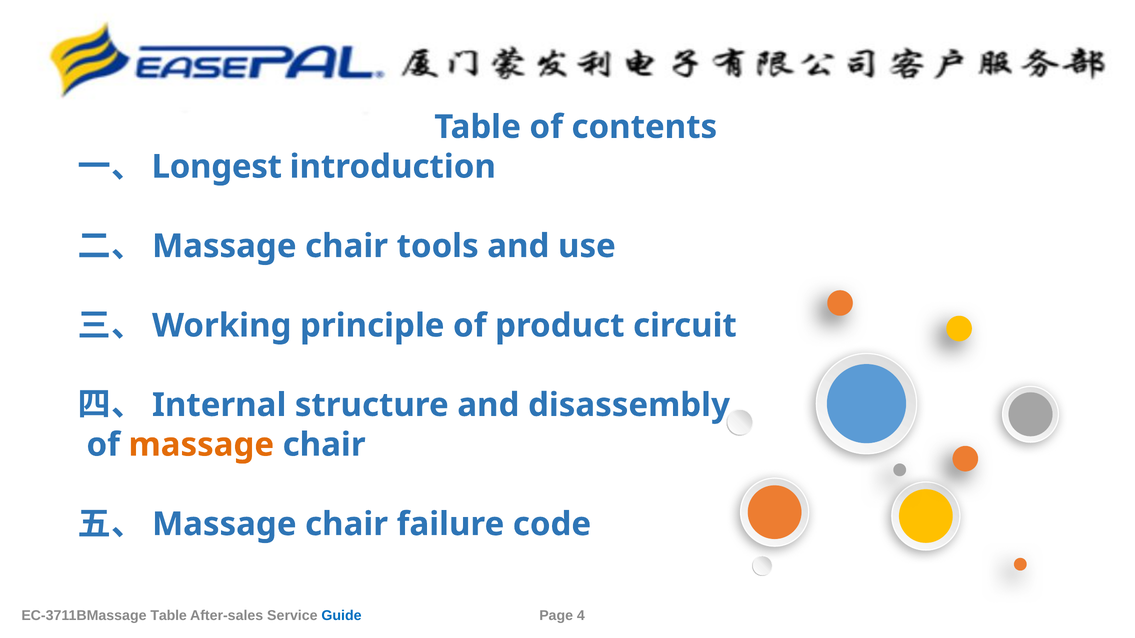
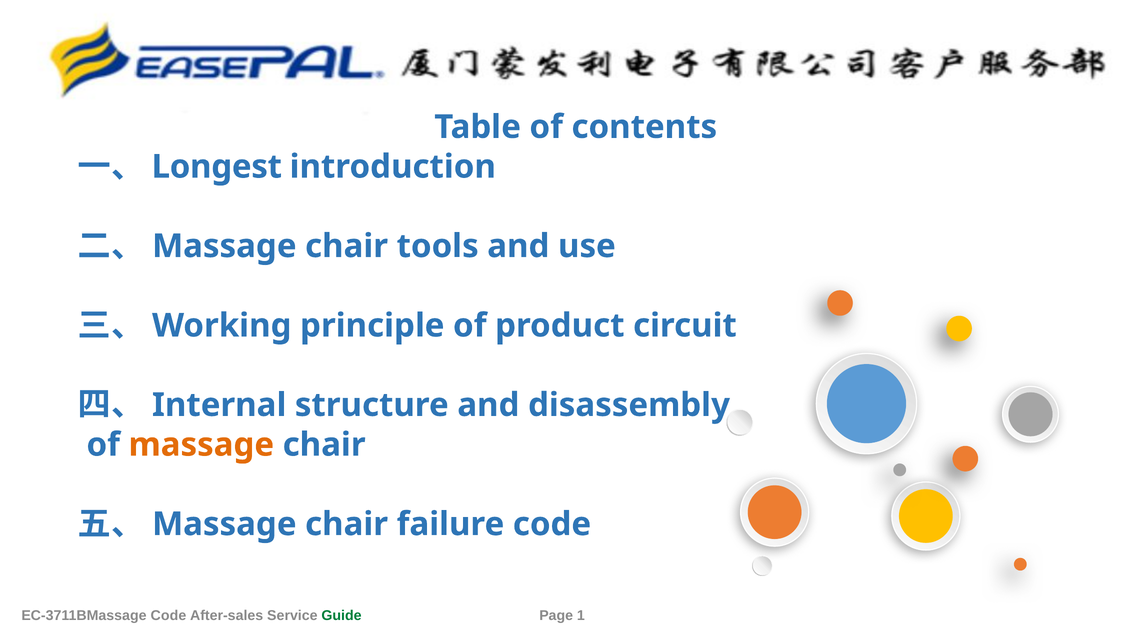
EC-3711BMassage Table: Table -> Code
Guide colour: blue -> green
4: 4 -> 1
